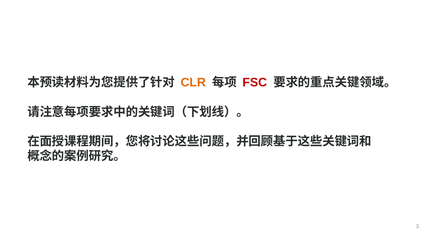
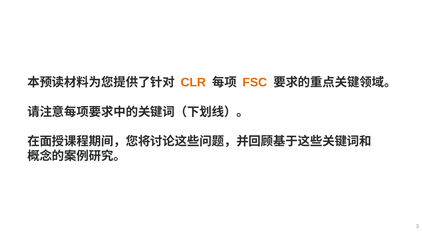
FSC colour: red -> orange
